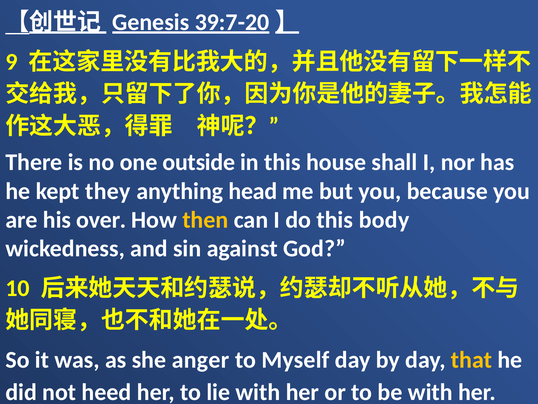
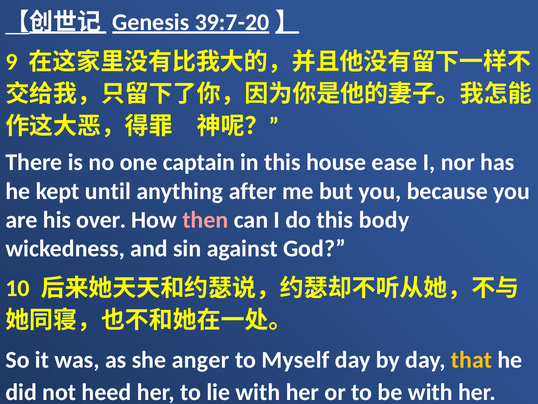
outside: outside -> captain
shall: shall -> ease
they: they -> until
head: head -> after
then colour: yellow -> pink
